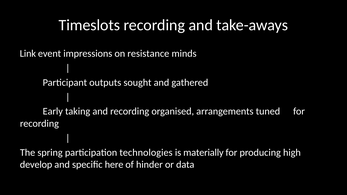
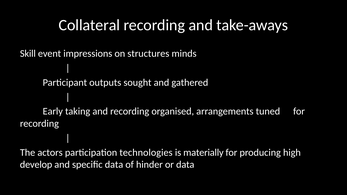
Timeslots: Timeslots -> Collateral
Link: Link -> Skill
resistance: resistance -> structures
spring: spring -> actors
specific here: here -> data
